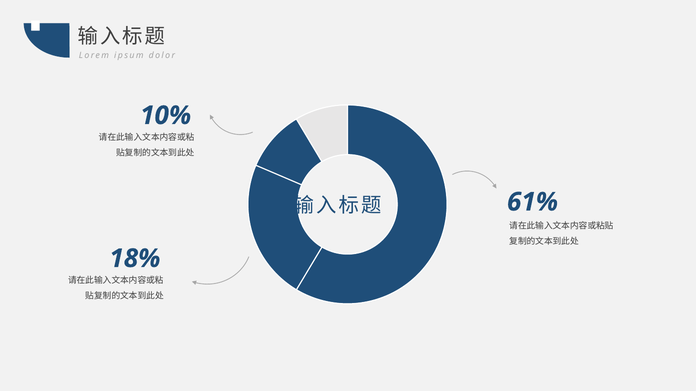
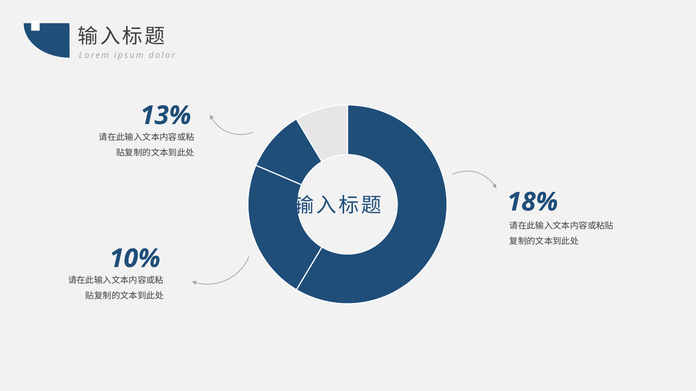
10%: 10% -> 13%
61%: 61% -> 18%
18%: 18% -> 10%
